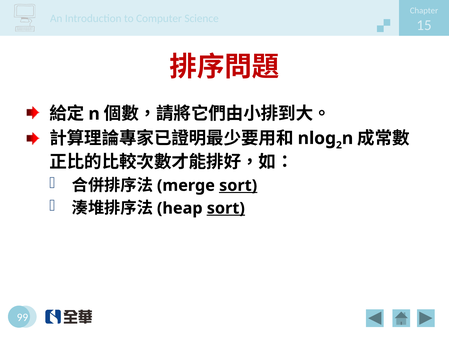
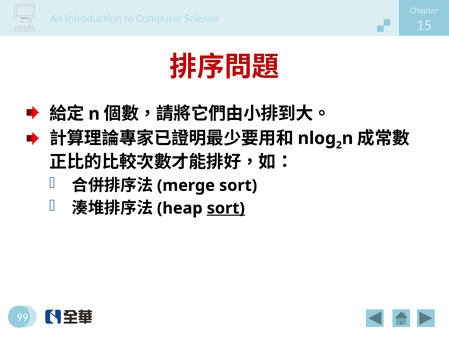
sort at (238, 185) underline: present -> none
